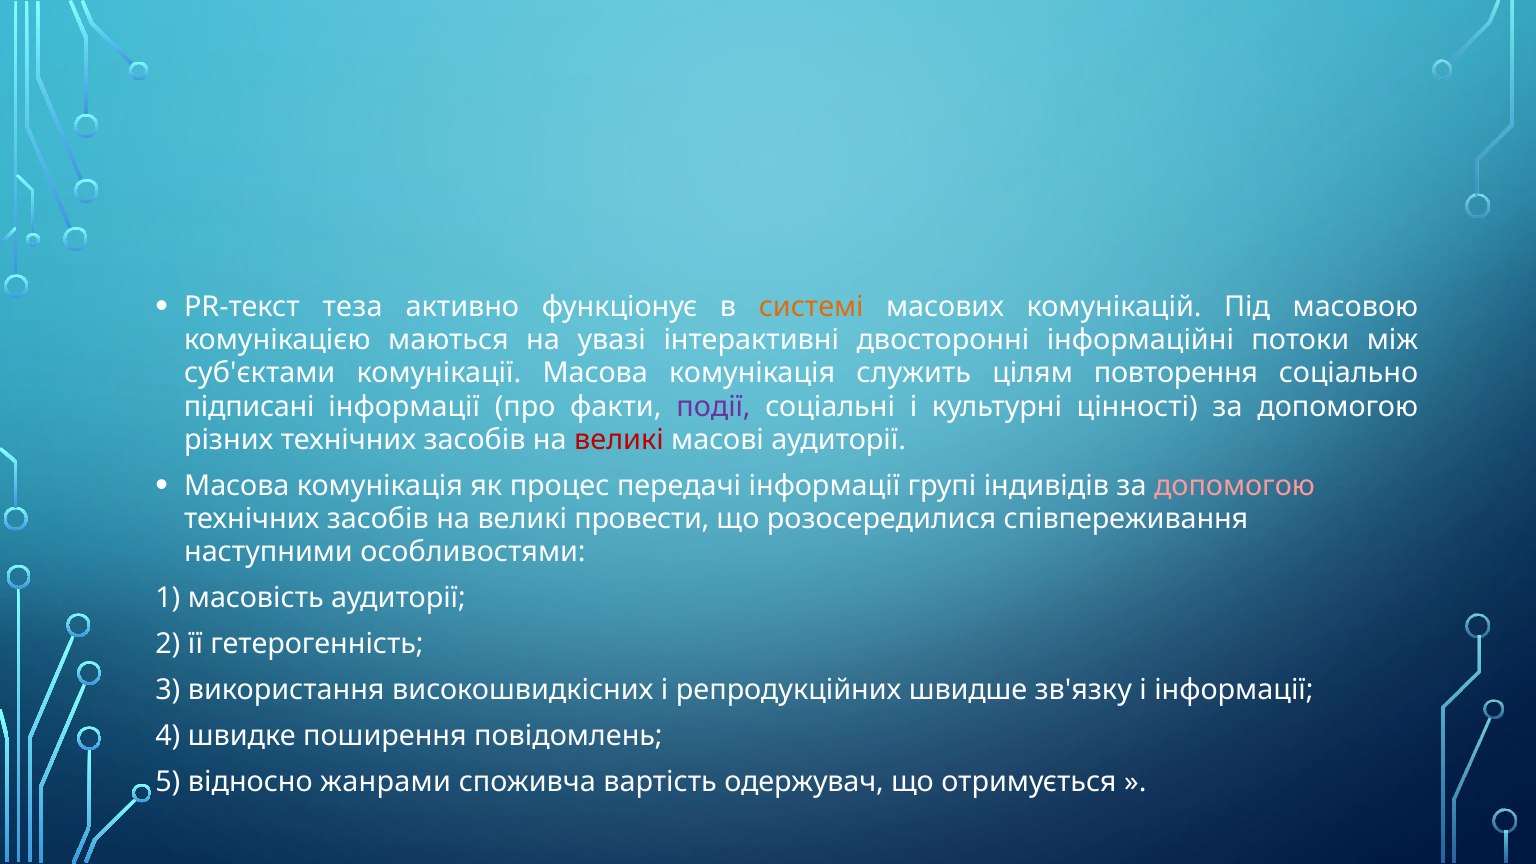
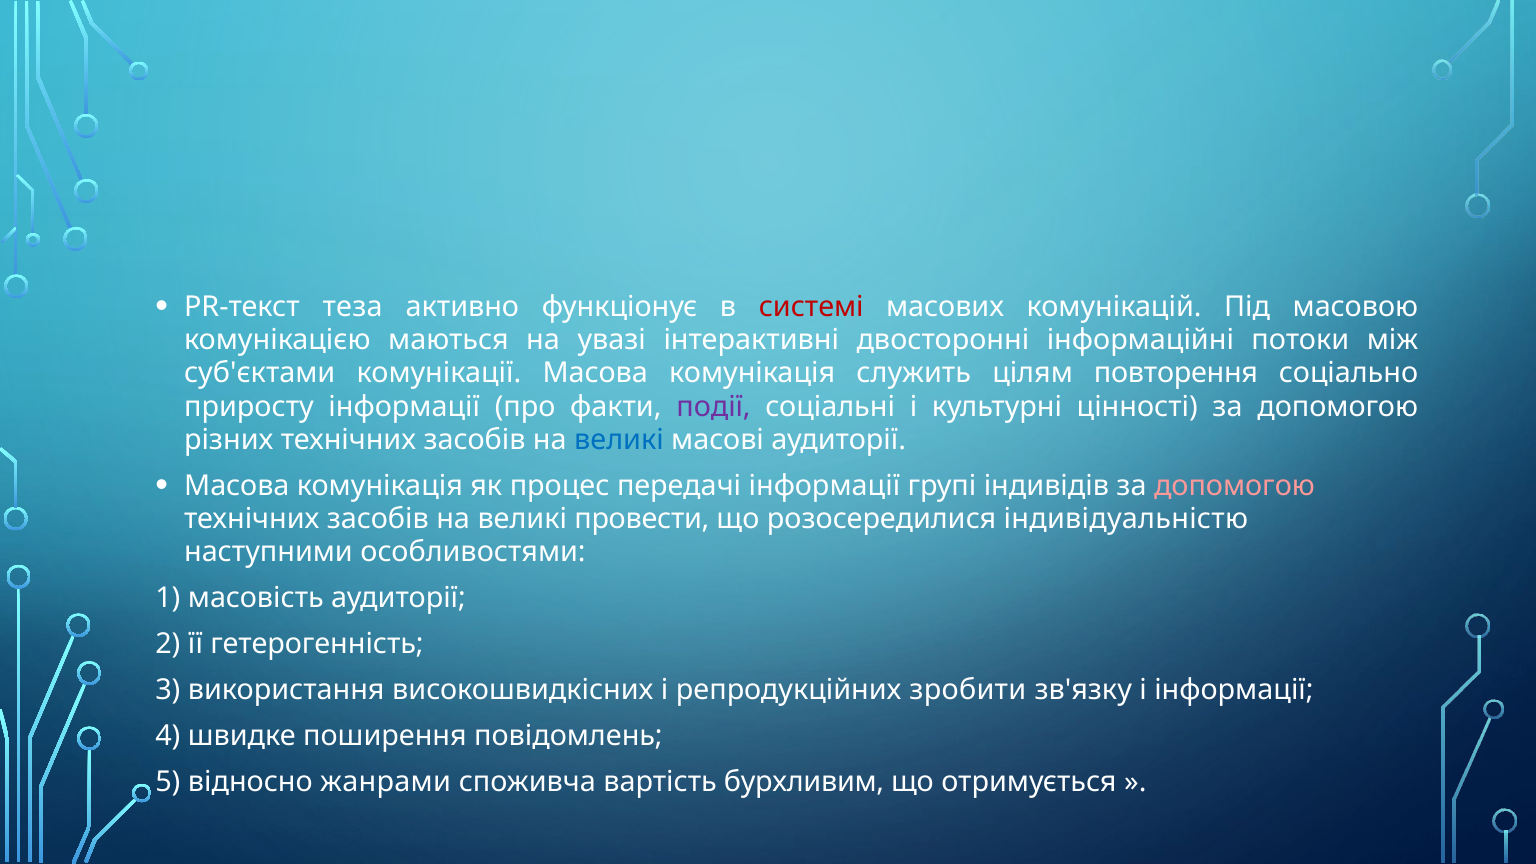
системі colour: orange -> red
підписані: підписані -> приросту
великі at (619, 440) colour: red -> blue
співпереживання: співпереживання -> індивідуальністю
швидше: швидше -> зробити
одержувач: одержувач -> бурхливим
